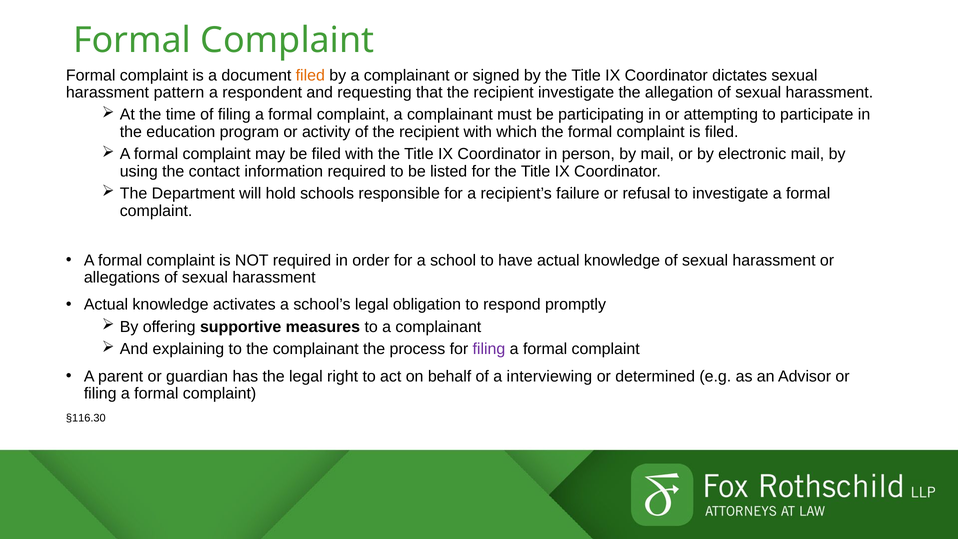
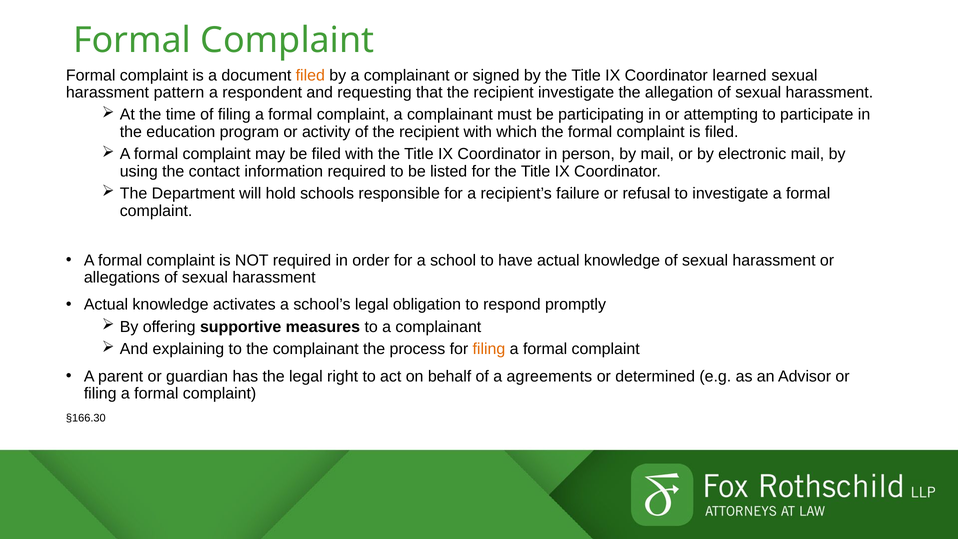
dictates: dictates -> learned
filing at (489, 349) colour: purple -> orange
interviewing: interviewing -> agreements
§116.30: §116.30 -> §166.30
